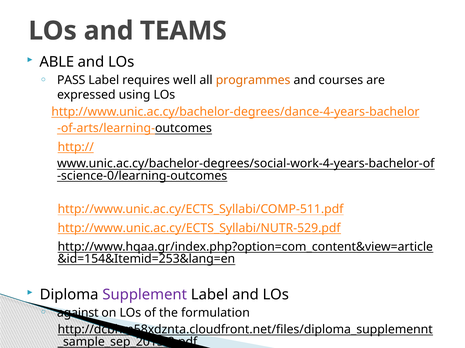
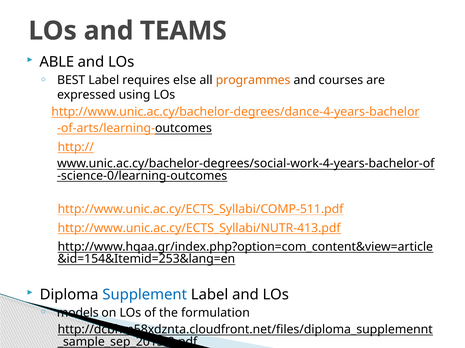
PASS: PASS -> BEST
well: well -> else
http://www.unic.ac.cy/ECTS_Syllabi/NUTR-529.pdf: http://www.unic.ac.cy/ECTS_Syllabi/NUTR-529.pdf -> http://www.unic.ac.cy/ECTS_Syllabi/NUTR-413.pdf
Supplement colour: purple -> blue
against: against -> models
